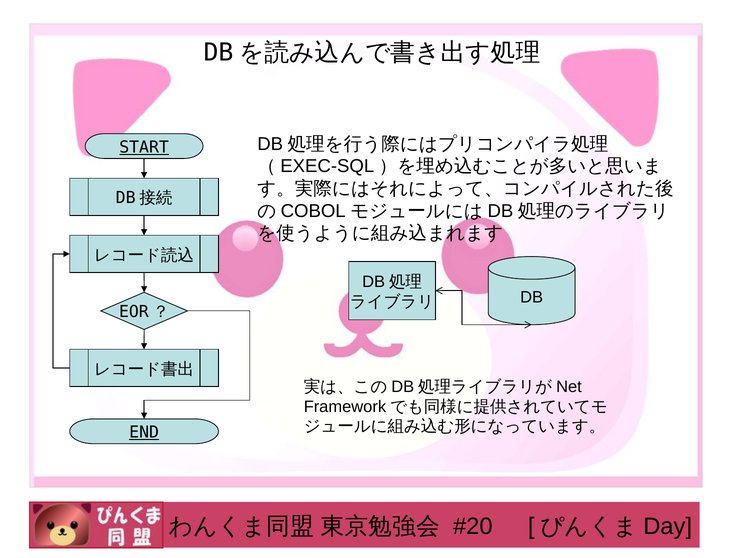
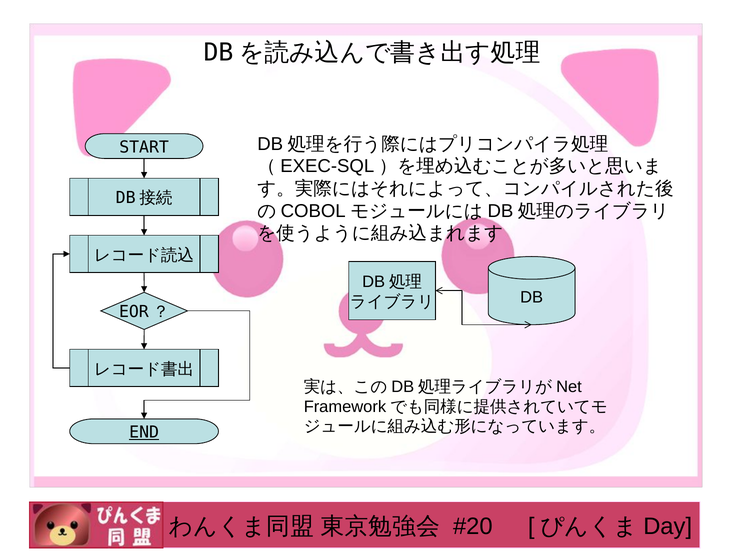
START underline: present -> none
